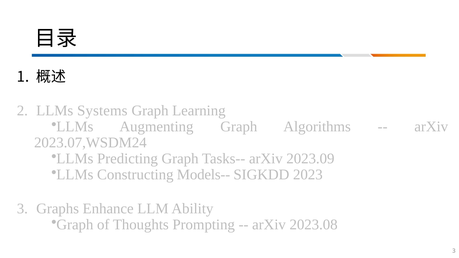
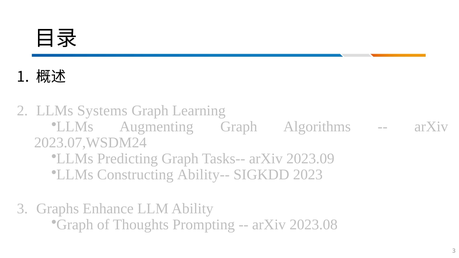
Models--: Models-- -> Ability--
